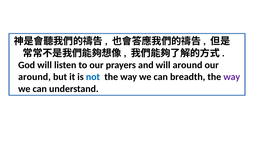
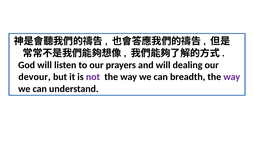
will around: around -> dealing
around at (34, 77): around -> devour
not colour: blue -> purple
